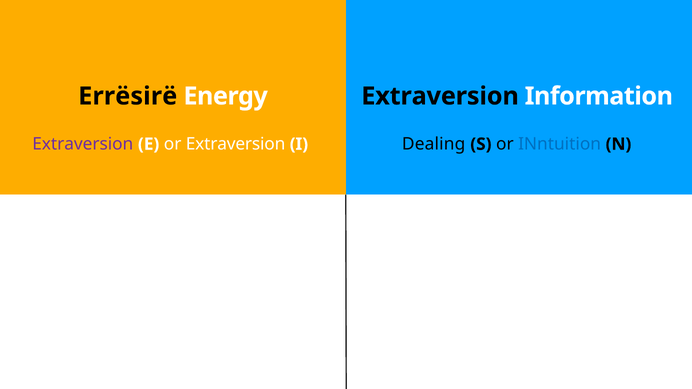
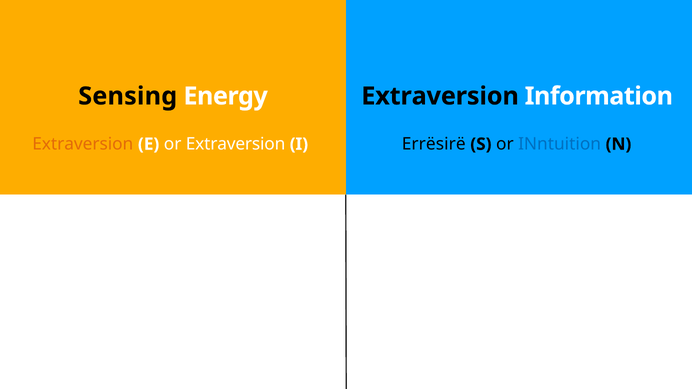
Errësirë: Errësirë -> Sensing
Extraversion at (83, 144) colour: purple -> orange
Dealing: Dealing -> Errësirë
